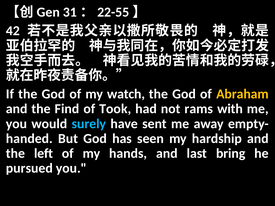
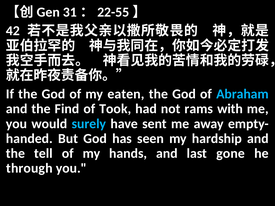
watch: watch -> eaten
Abraham colour: yellow -> light blue
left: left -> tell
bring: bring -> gone
pursued: pursued -> through
